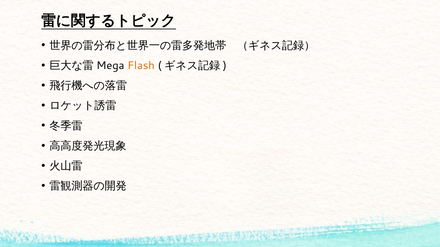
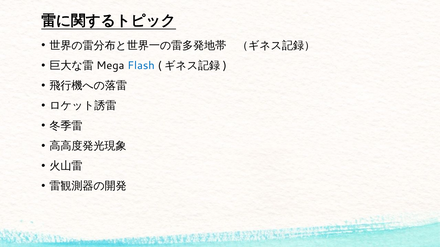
Flash colour: orange -> blue
